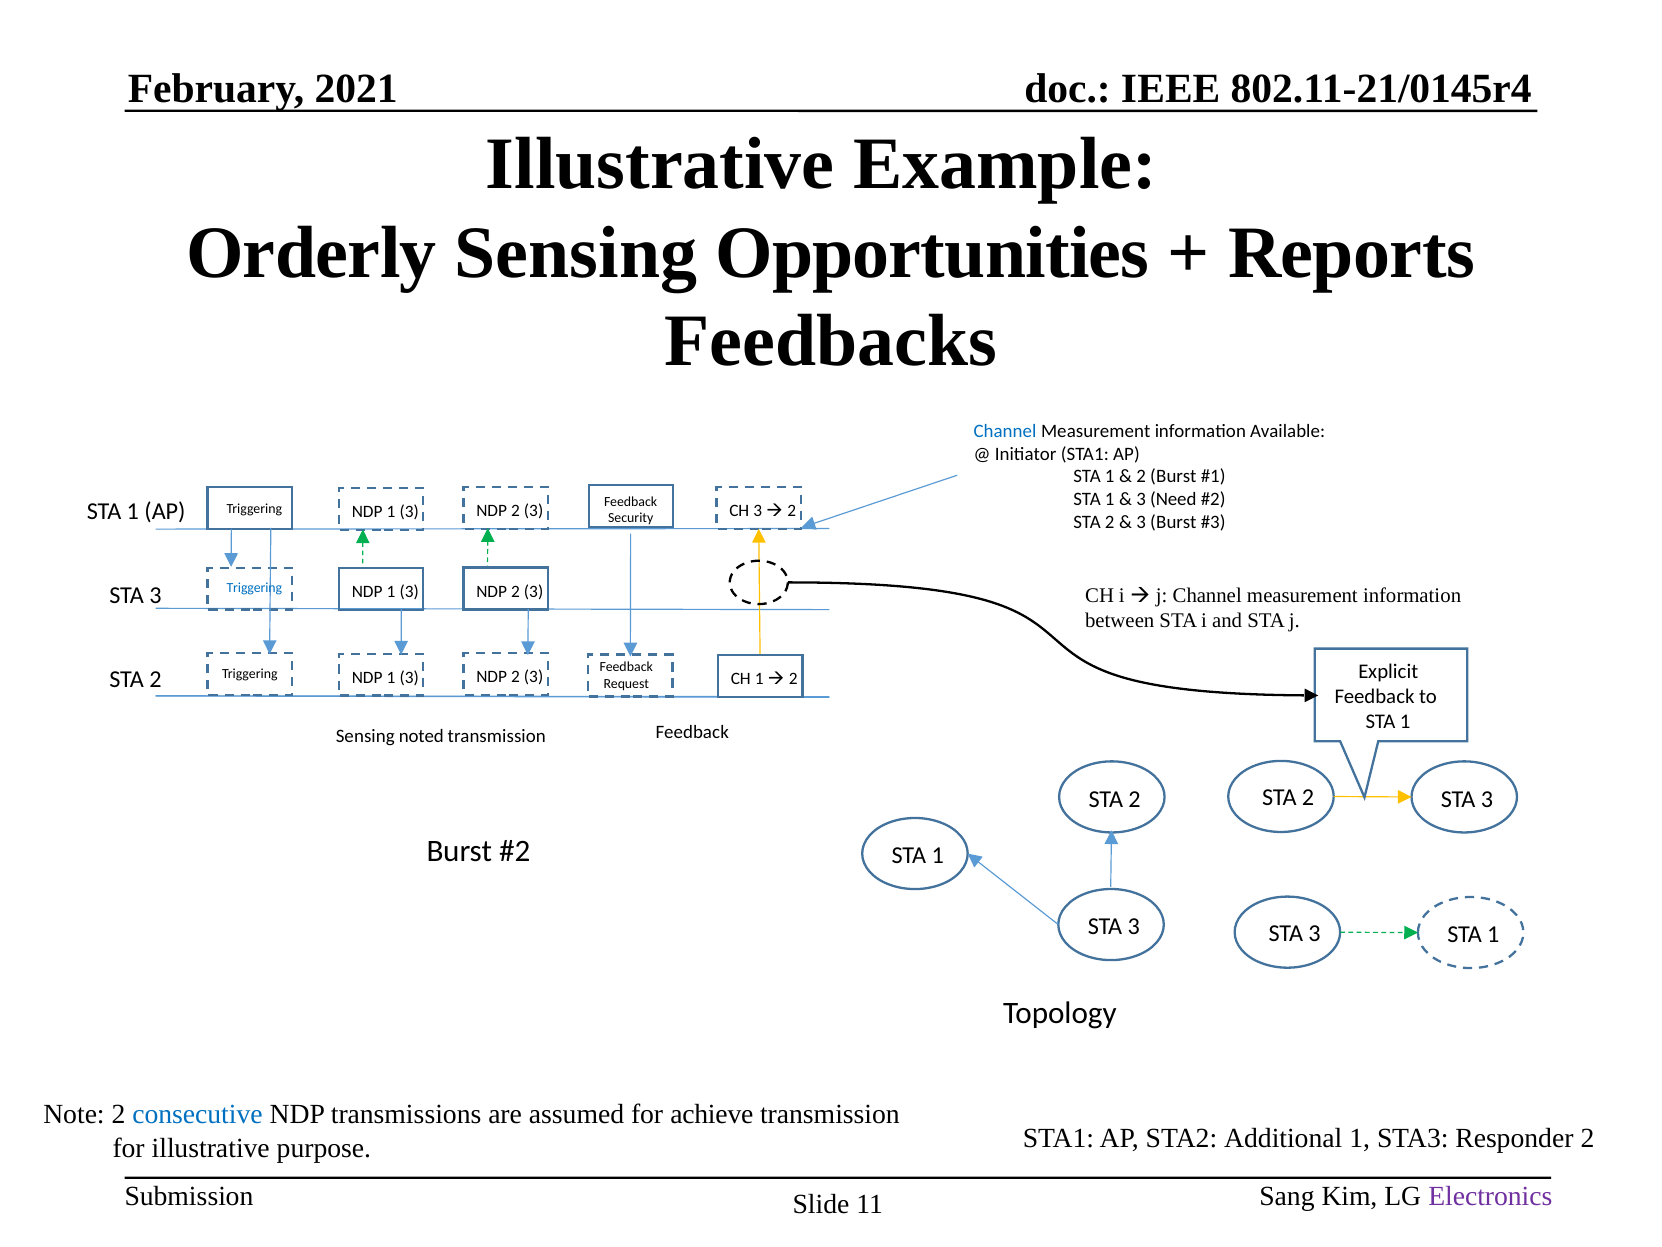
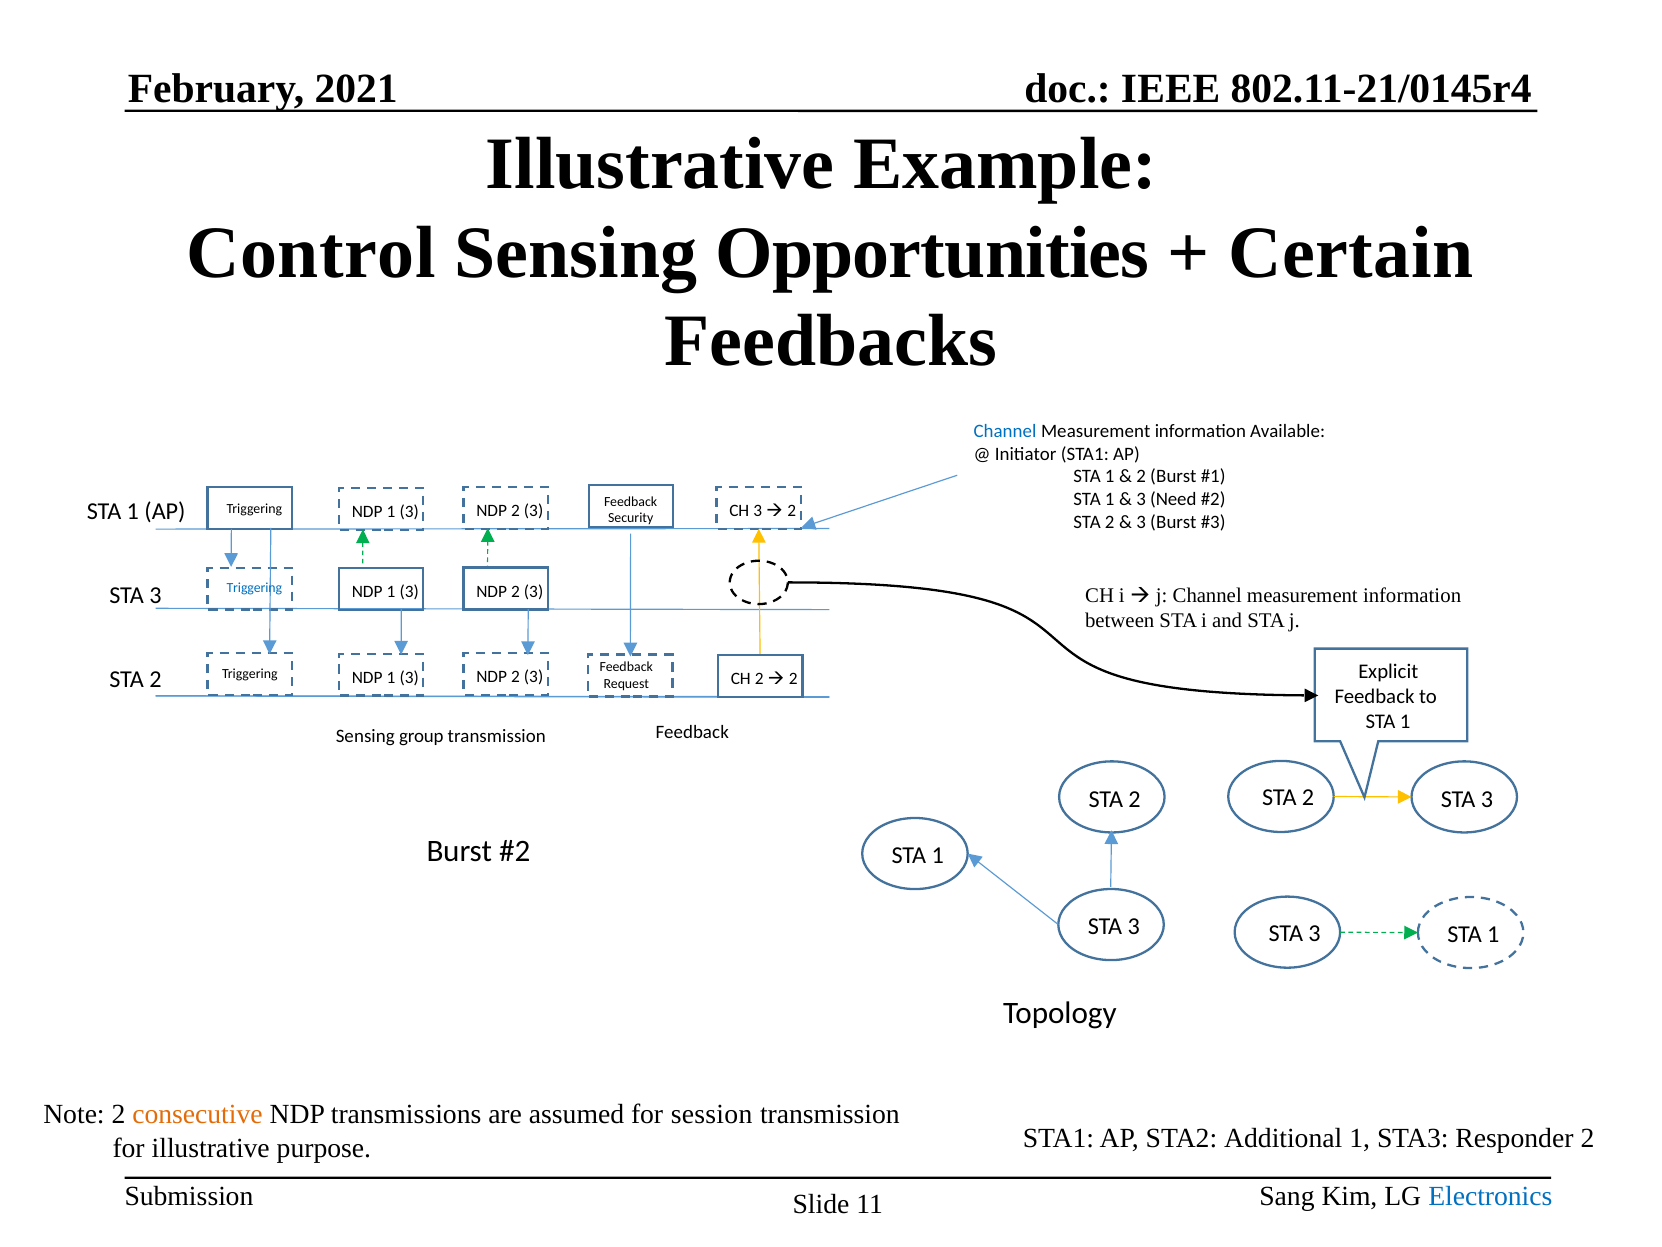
Orderly: Orderly -> Control
Reports: Reports -> Certain
CH 1: 1 -> 2
noted: noted -> group
consecutive colour: blue -> orange
achieve: achieve -> session
Electronics colour: purple -> blue
